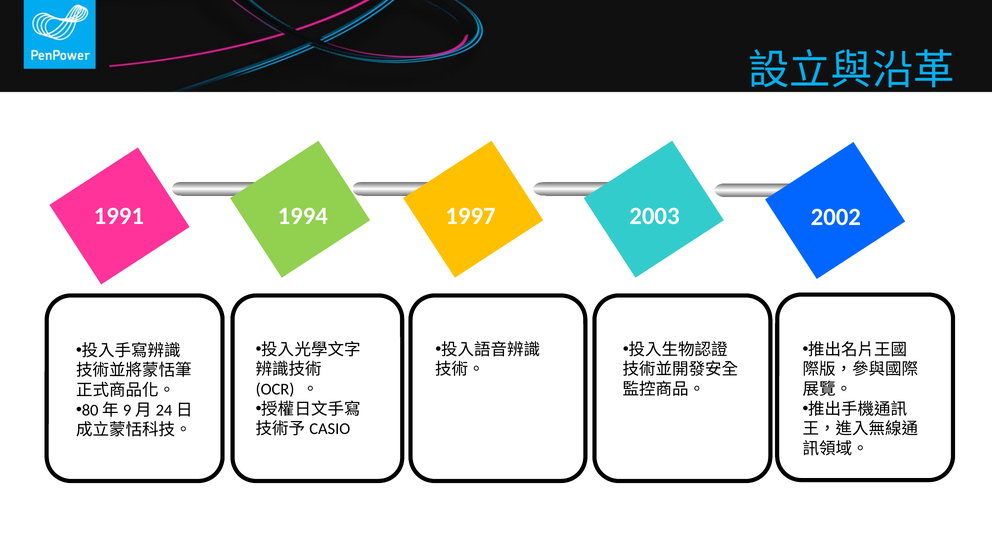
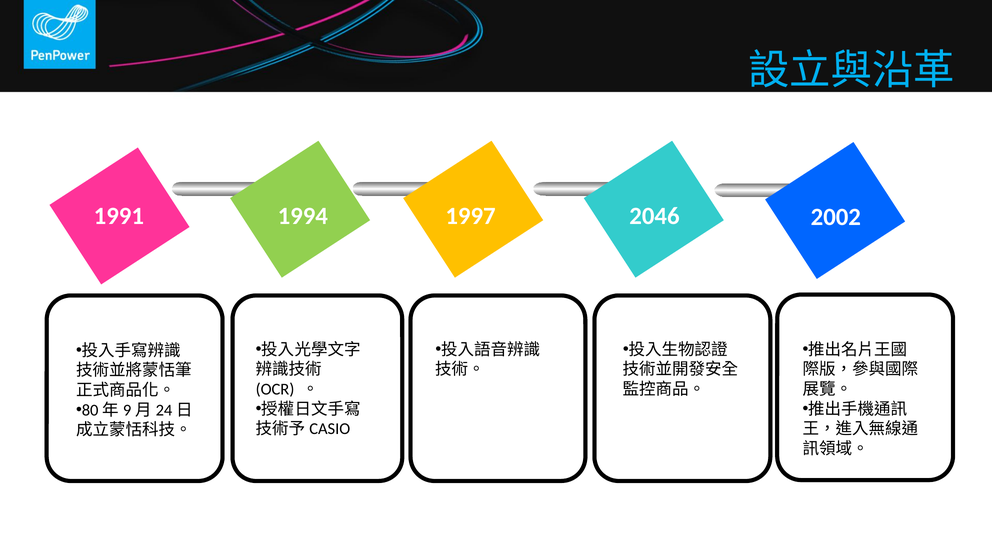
2003: 2003 -> 2046
